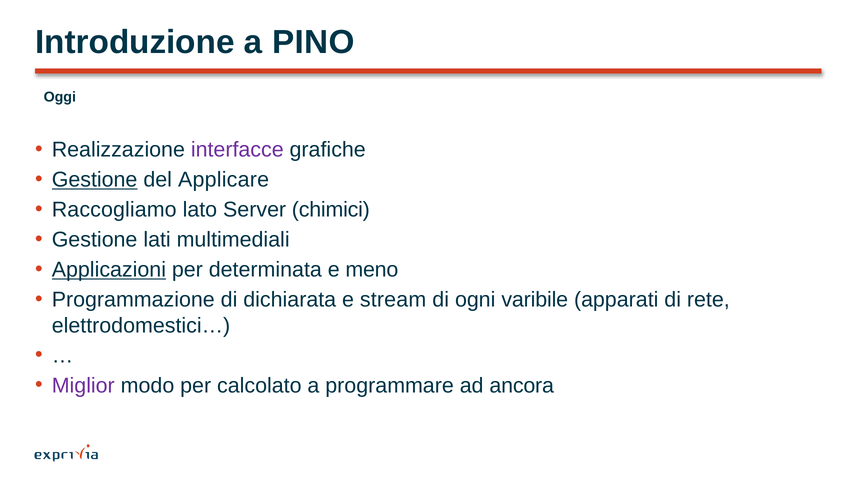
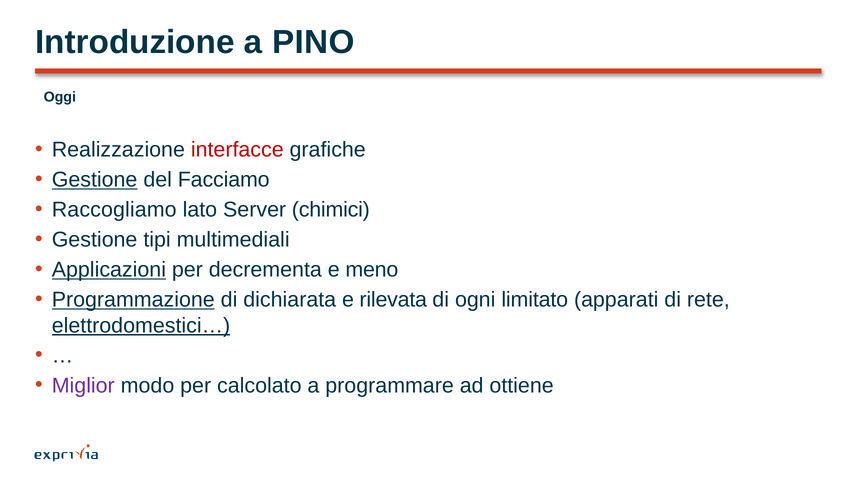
interfacce colour: purple -> red
Applicare: Applicare -> Facciamo
lati: lati -> tipi
determinata: determinata -> decrementa
Programmazione underline: none -> present
stream: stream -> rilevata
varibile: varibile -> limitato
elettrodomestici… underline: none -> present
ancora: ancora -> ottiene
